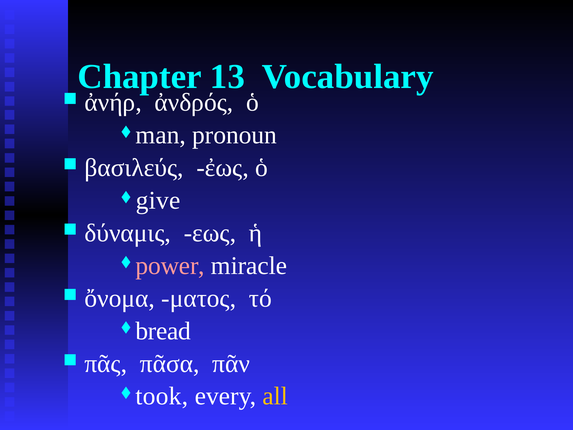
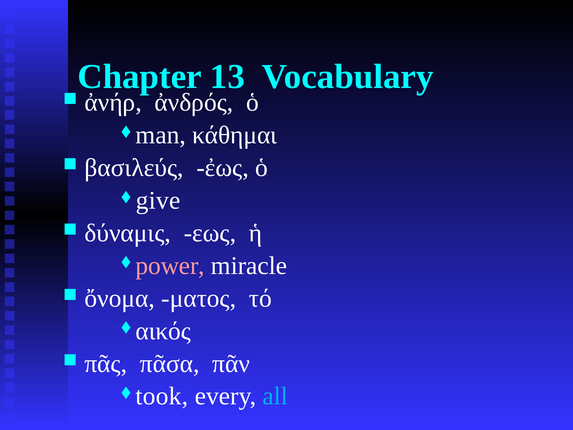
pronoun: pronoun -> κάθημαι
bread: bread -> αικός
all colour: yellow -> light blue
